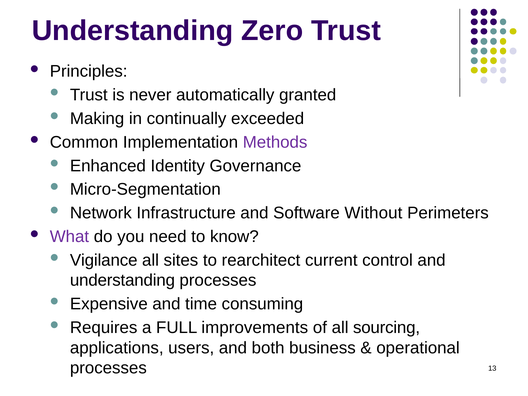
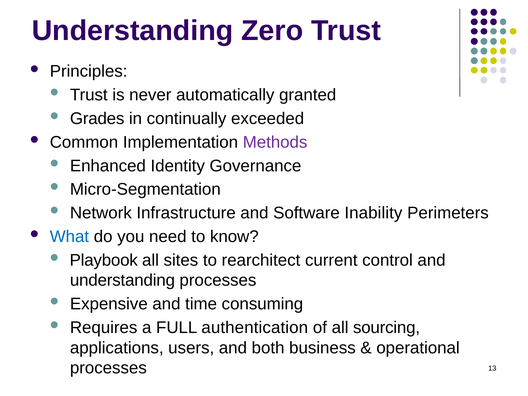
Making: Making -> Grades
Without: Without -> Inability
What colour: purple -> blue
Vigilance: Vigilance -> Playbook
improvements: improvements -> authentication
